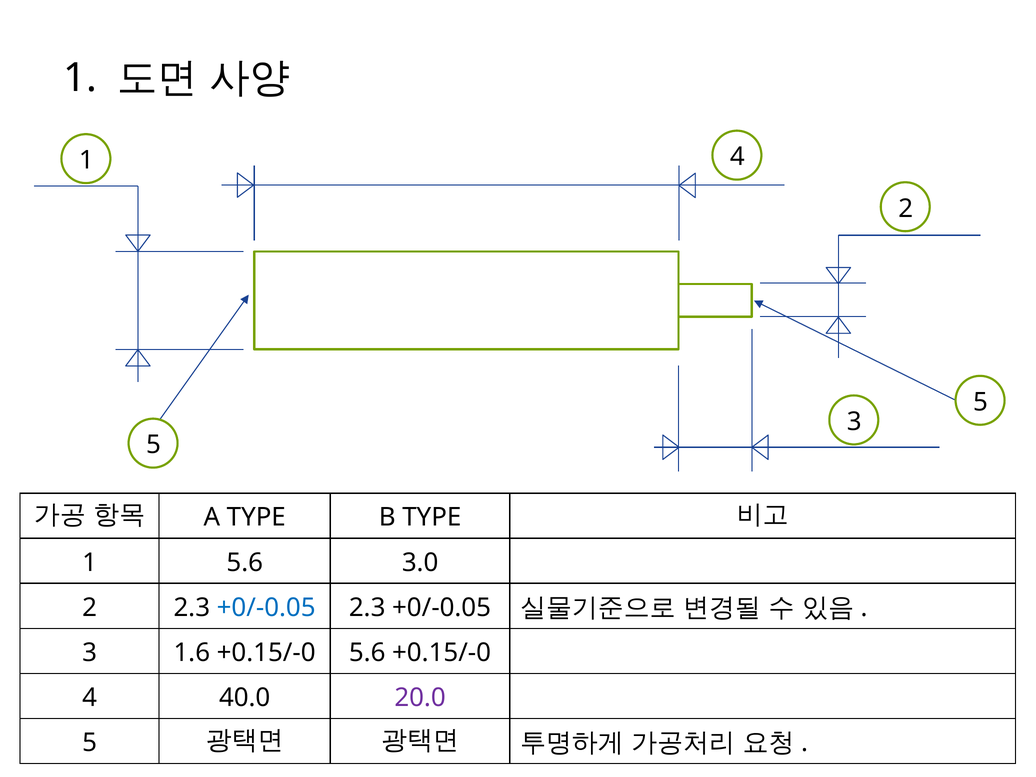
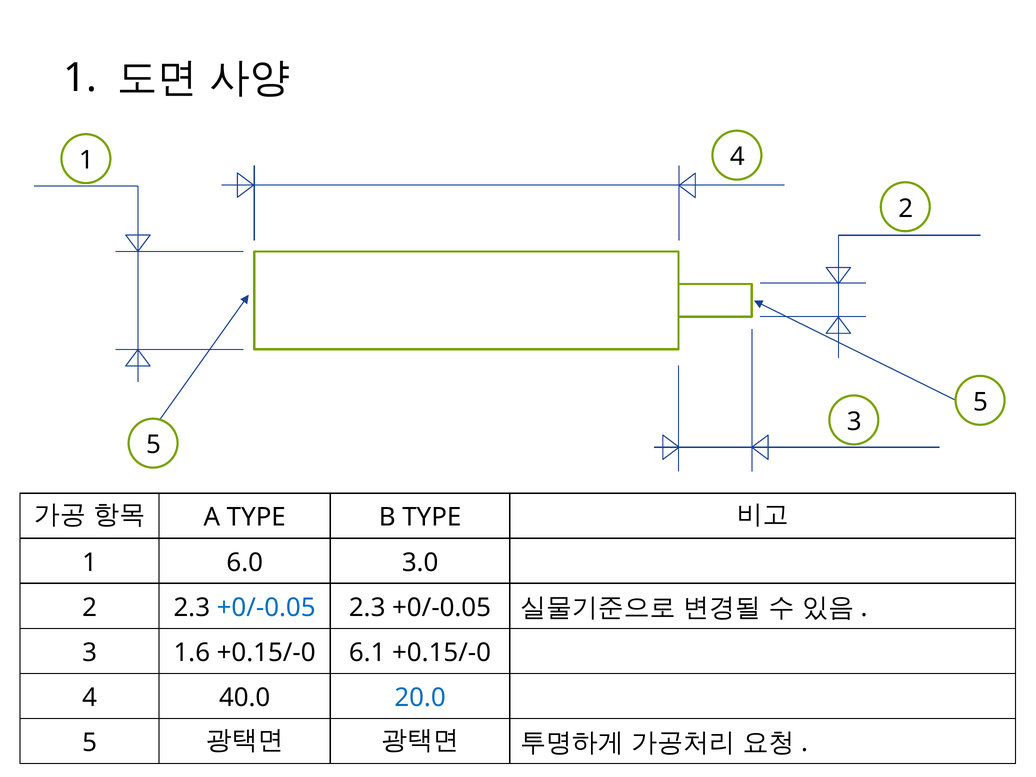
1 5.6: 5.6 -> 6.0
+0.15/-0 5.6: 5.6 -> 6.1
20.0 colour: purple -> blue
